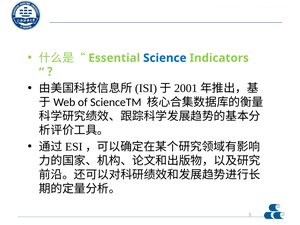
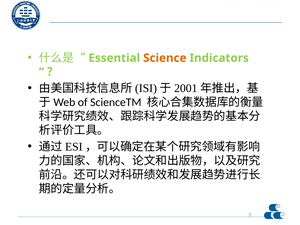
Science colour: blue -> orange
